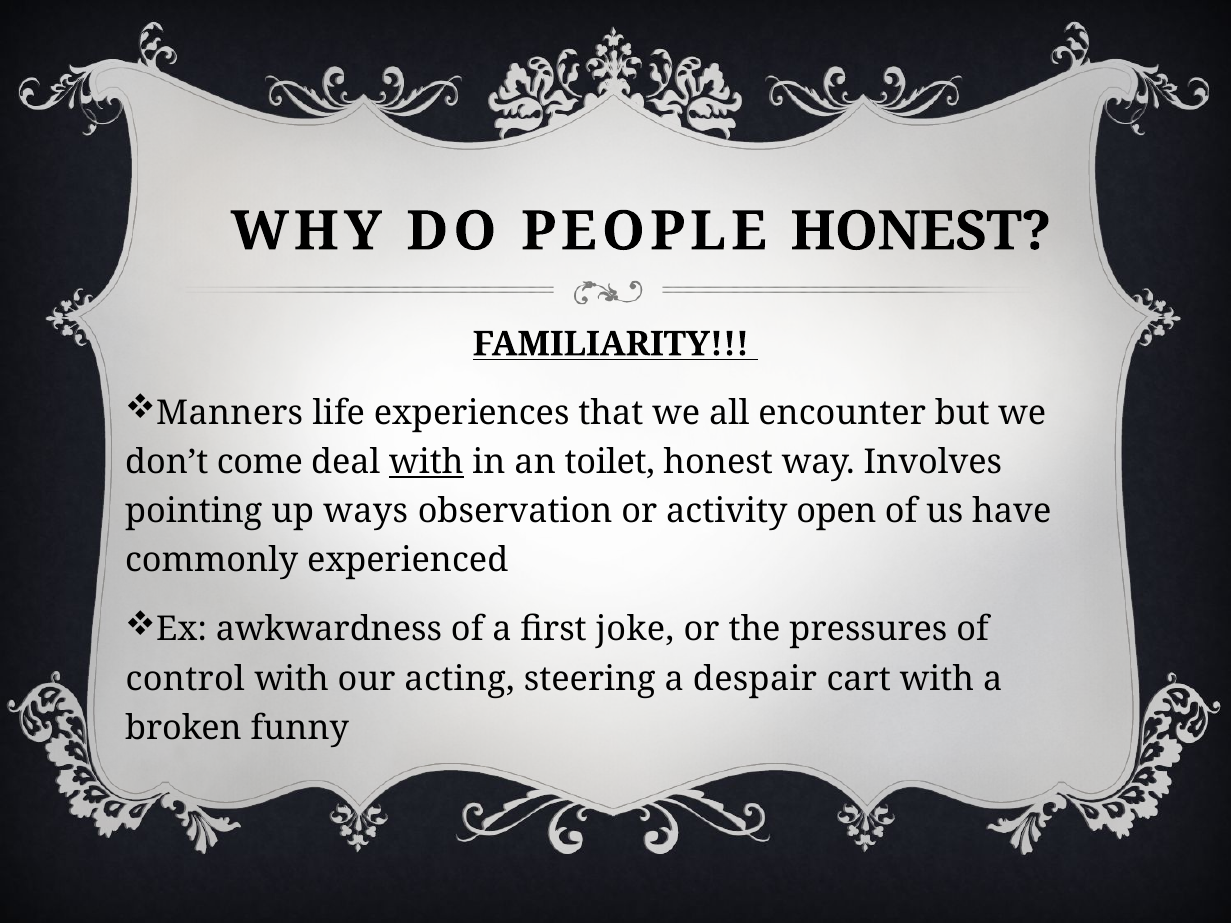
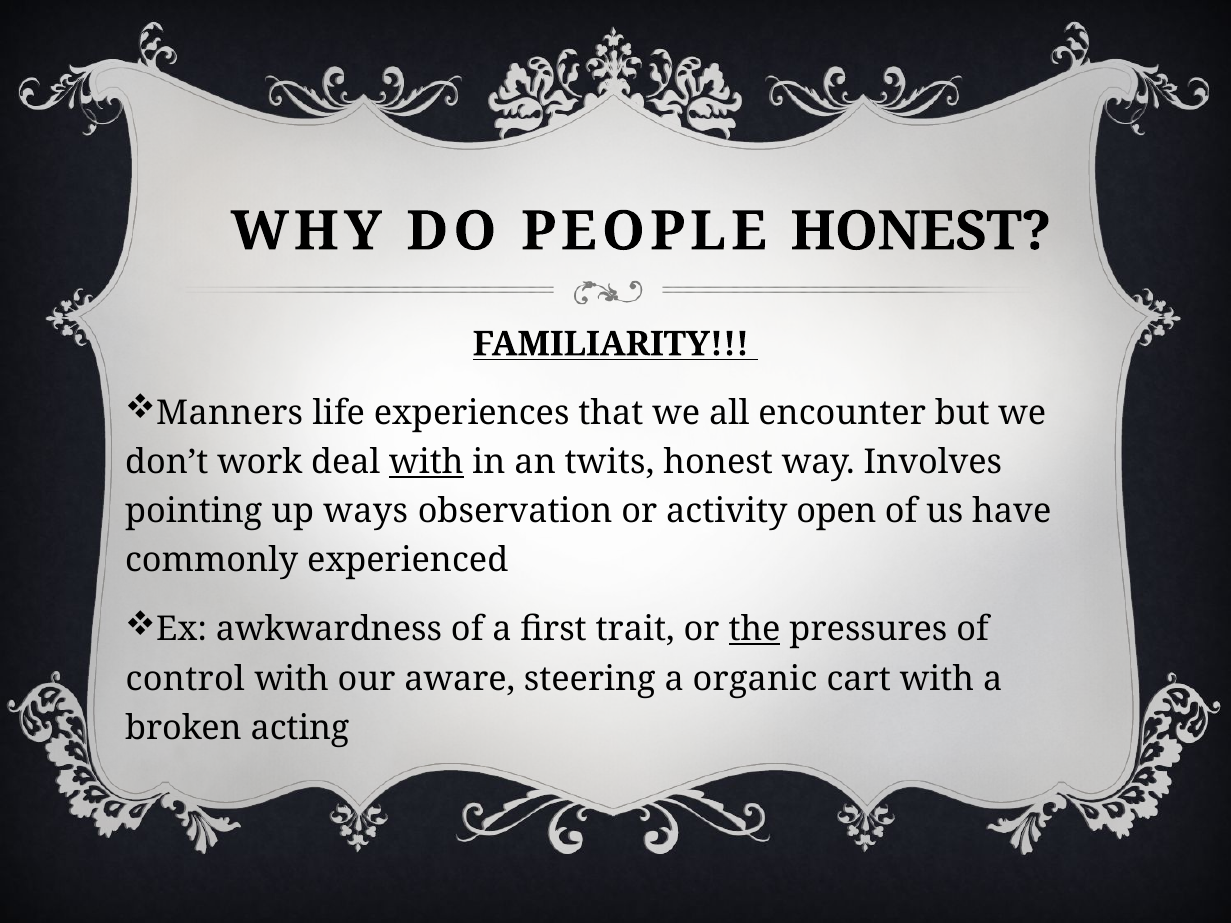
come: come -> work
toilet: toilet -> twits
joke: joke -> trait
the underline: none -> present
acting: acting -> aware
despair: despair -> organic
funny: funny -> acting
